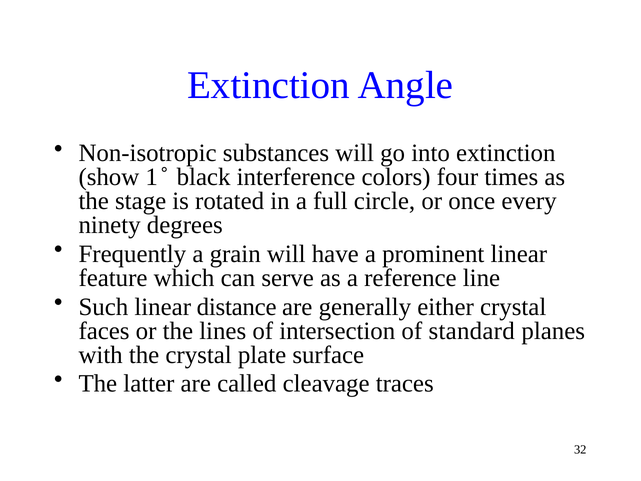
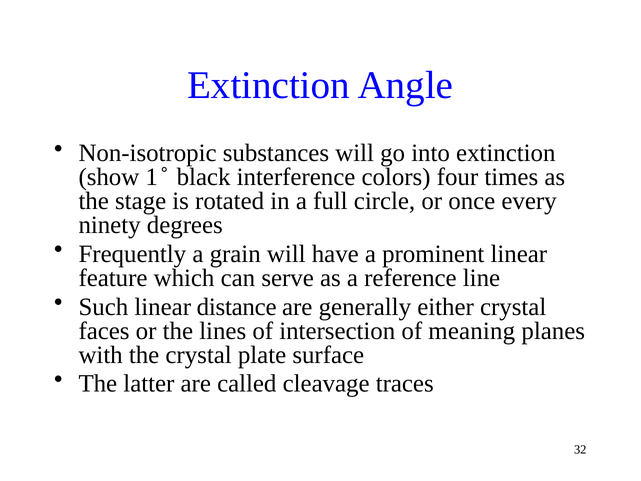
standard: standard -> meaning
